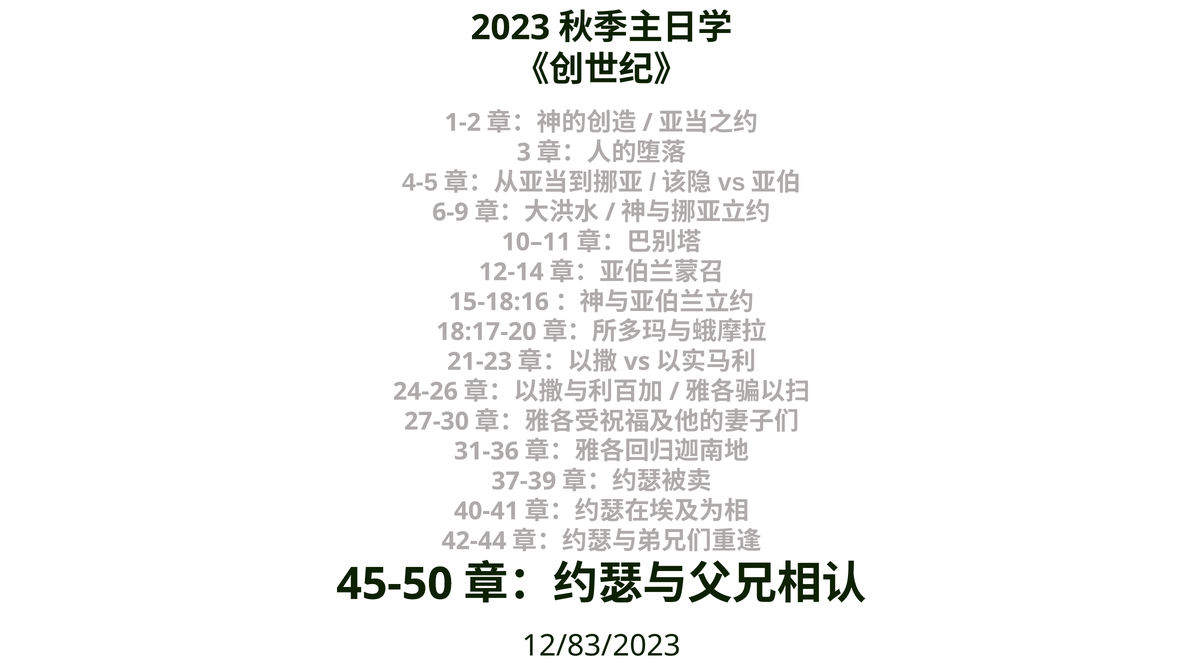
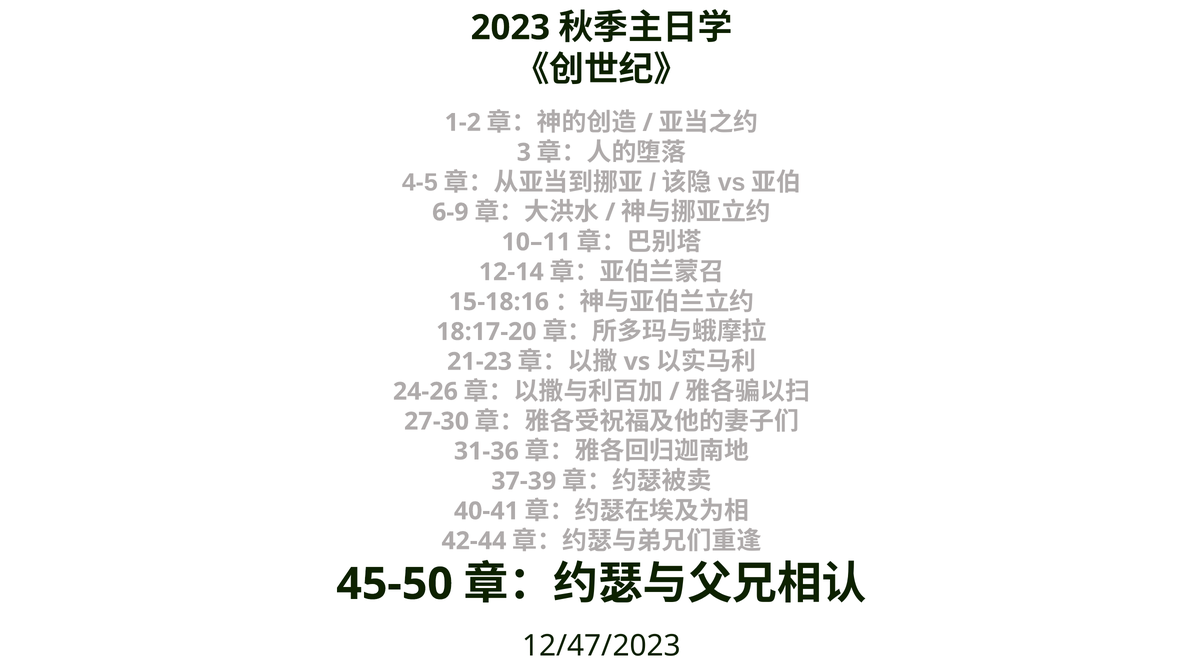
12/83/2023: 12/83/2023 -> 12/47/2023
